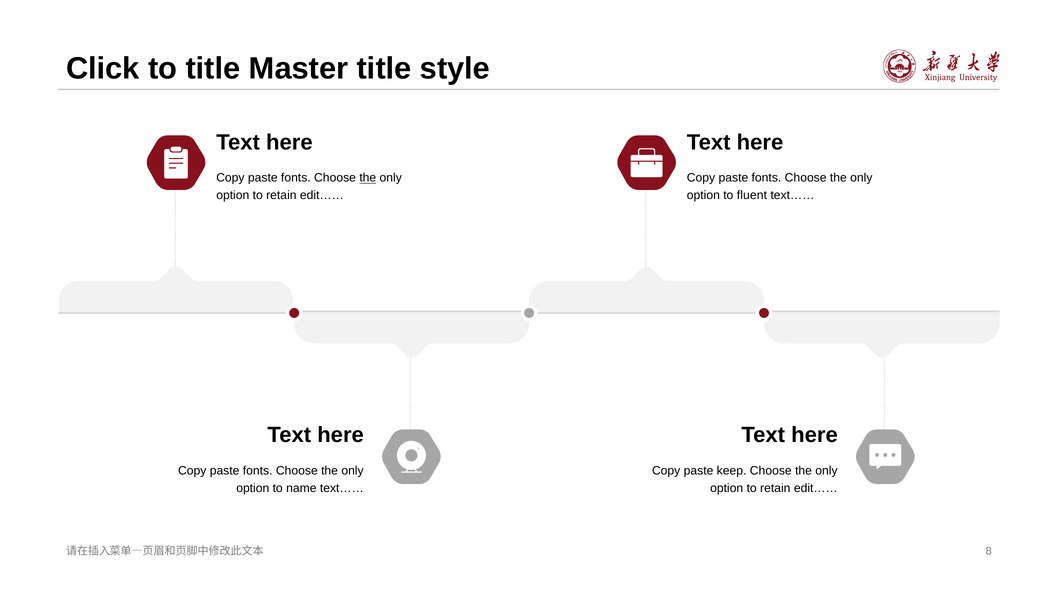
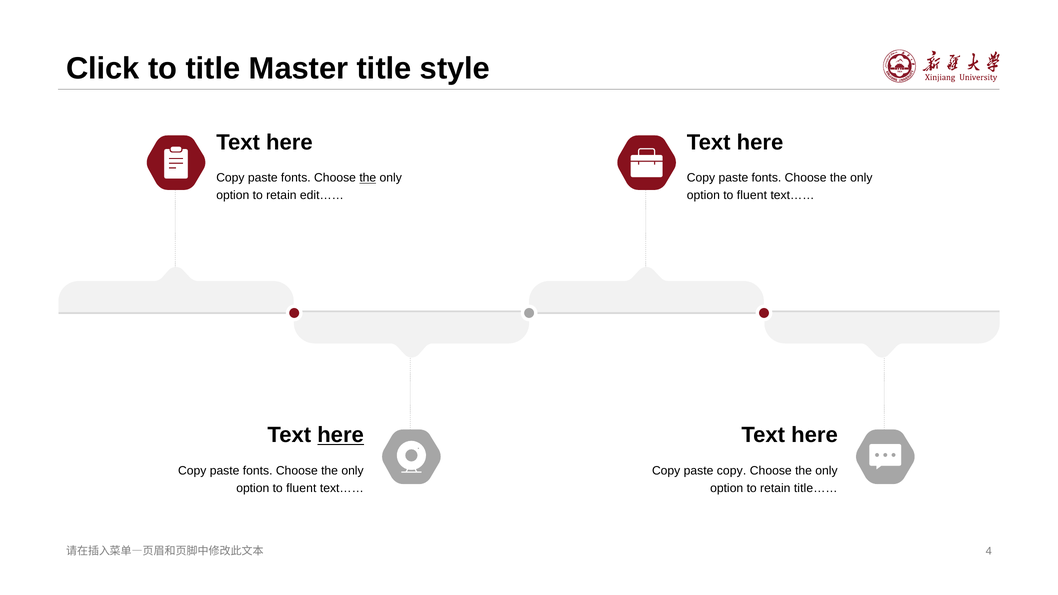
here at (341, 435) underline: none -> present
paste keep: keep -> copy
name at (301, 488): name -> fluent
edit…… at (816, 488): edit…… -> title……
8: 8 -> 4
